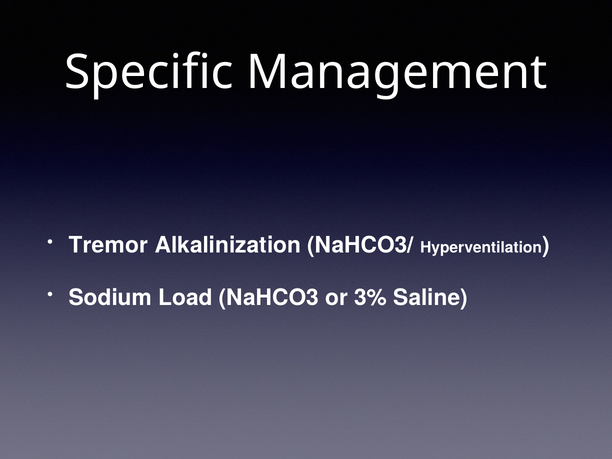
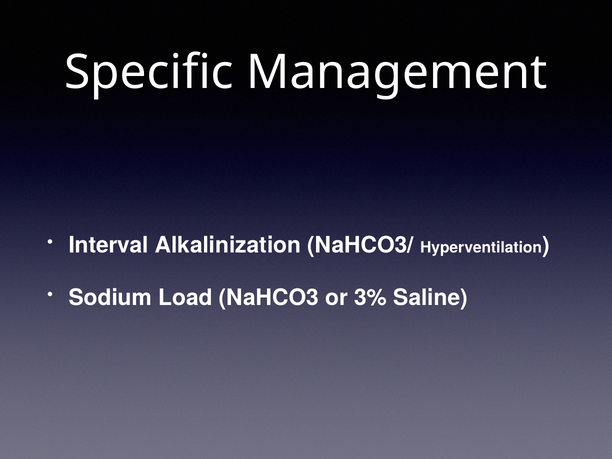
Tremor: Tremor -> Interval
